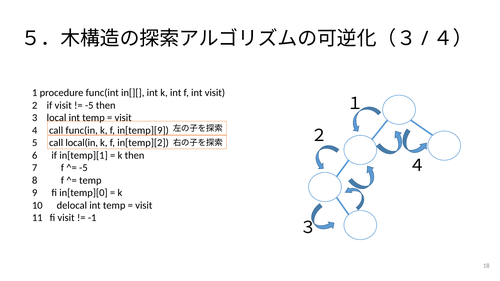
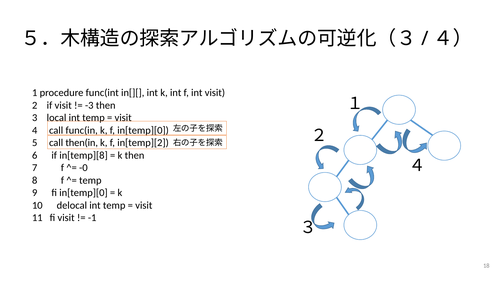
-5 at (89, 105): -5 -> -3
f in[temp][9: in[temp][9 -> in[temp][0
local(in: local(in -> then(in
in[temp][1: in[temp][1 -> in[temp][8
-5 at (83, 168): -5 -> -0
